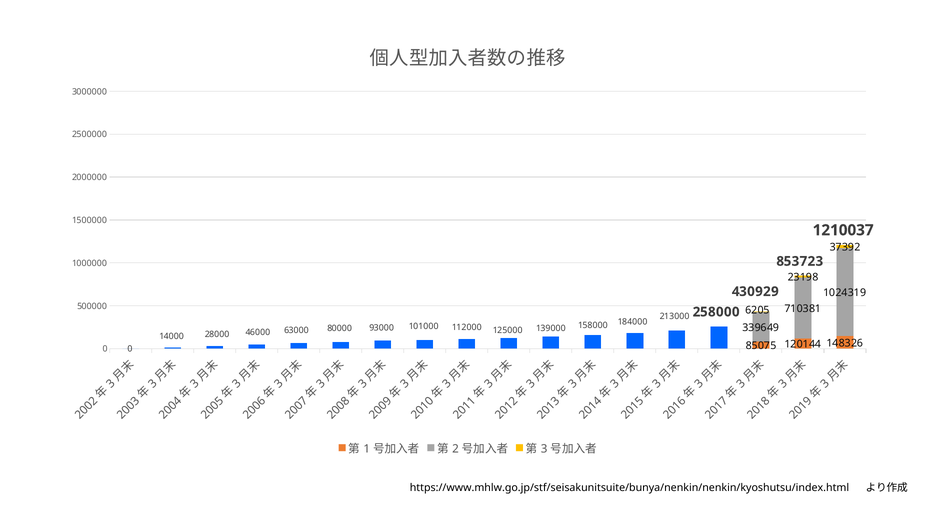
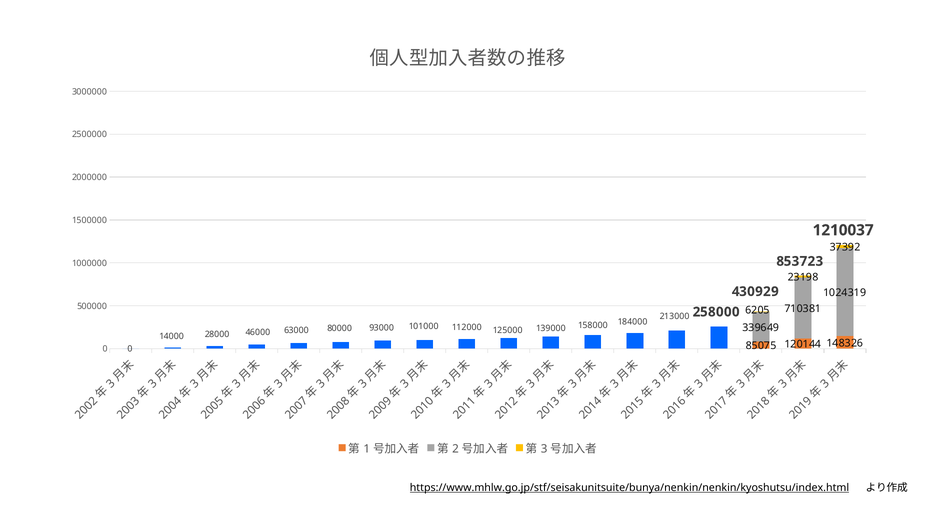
https://www.mhlw.go.jp/stf/seisakunitsuite/bunya/nenkin/nenkin/kyoshutsu/index.html underline: none -> present
